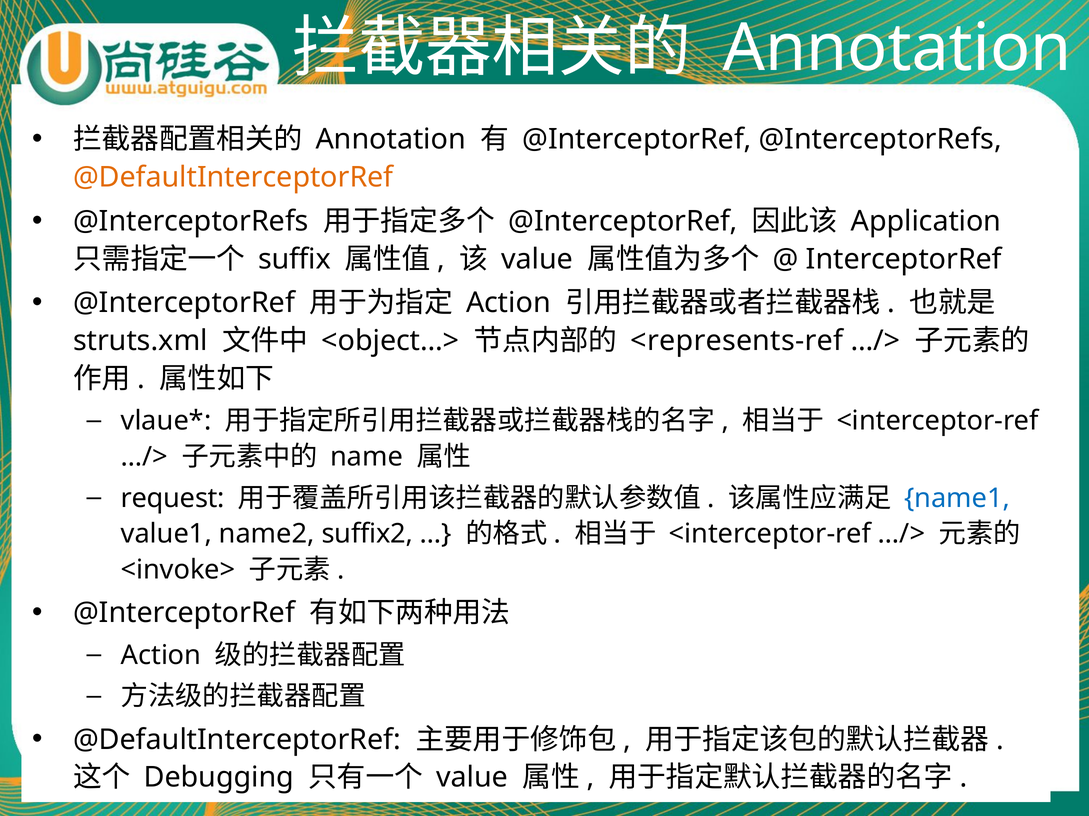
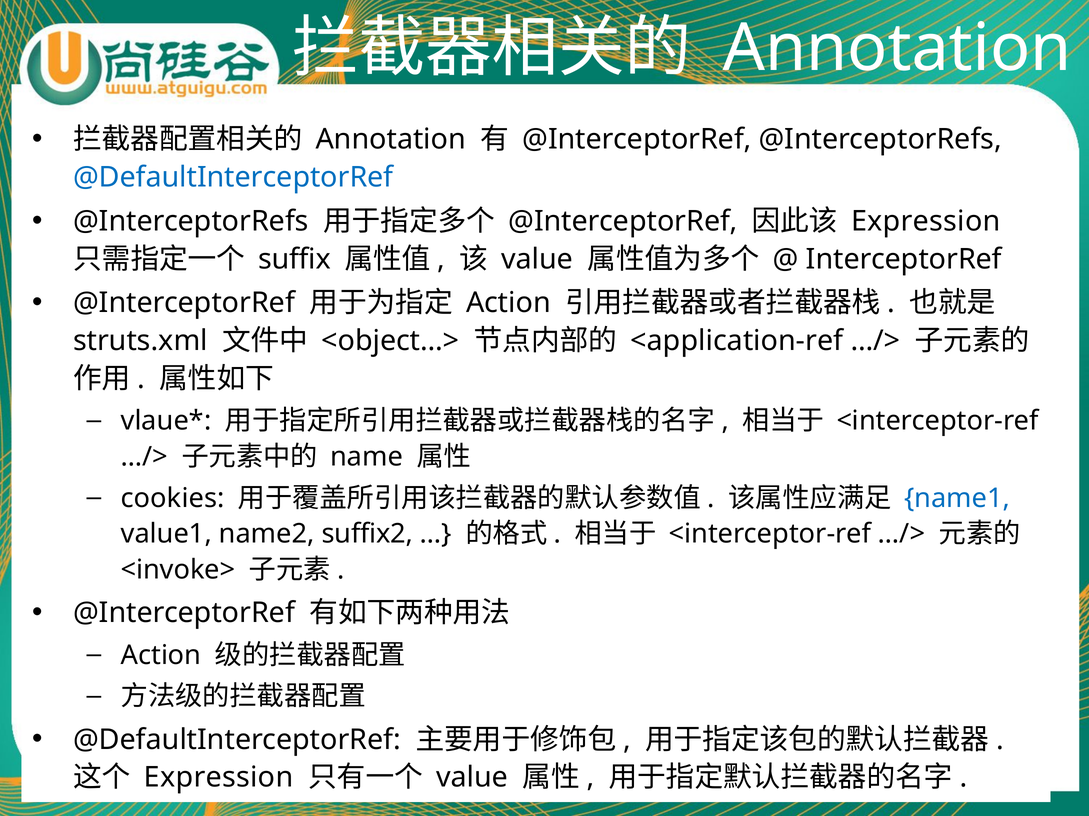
@DefaultInterceptorRef at (233, 177) colour: orange -> blue
Application at (926, 221): Application -> Expression
<represents-ref: <represents-ref -> <application-ref
request: request -> cookies
Debugging at (219, 778): Debugging -> Expression
